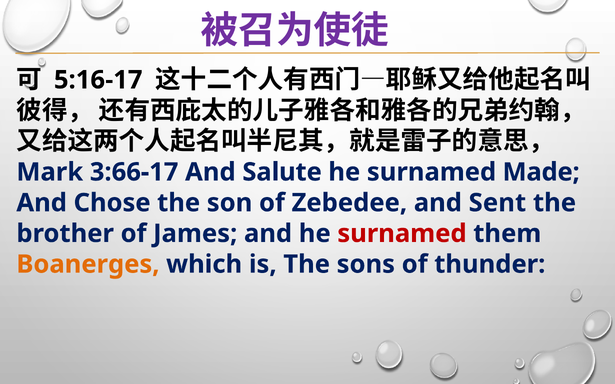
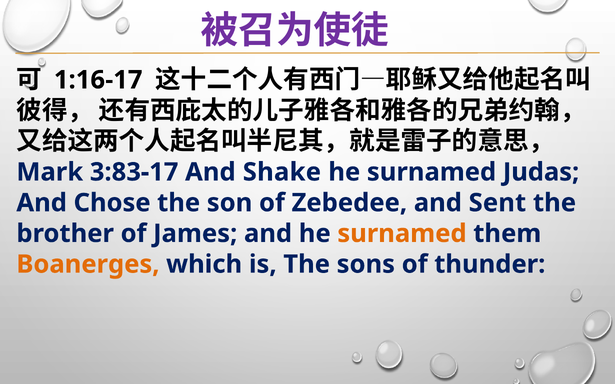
5:16-17: 5:16-17 -> 1:16-17
3:66-17: 3:66-17 -> 3:83-17
Salute: Salute -> Shake
Made: Made -> Judas
surnamed at (402, 234) colour: red -> orange
